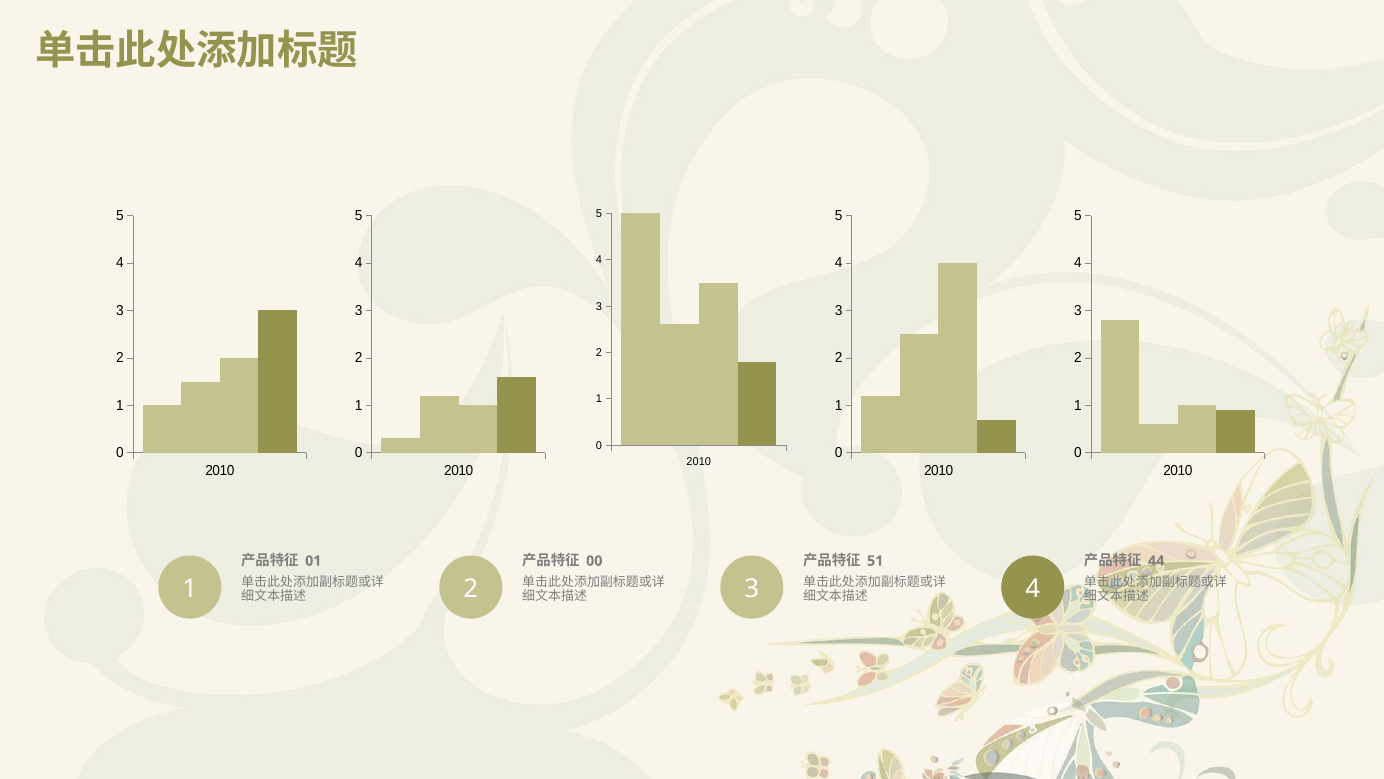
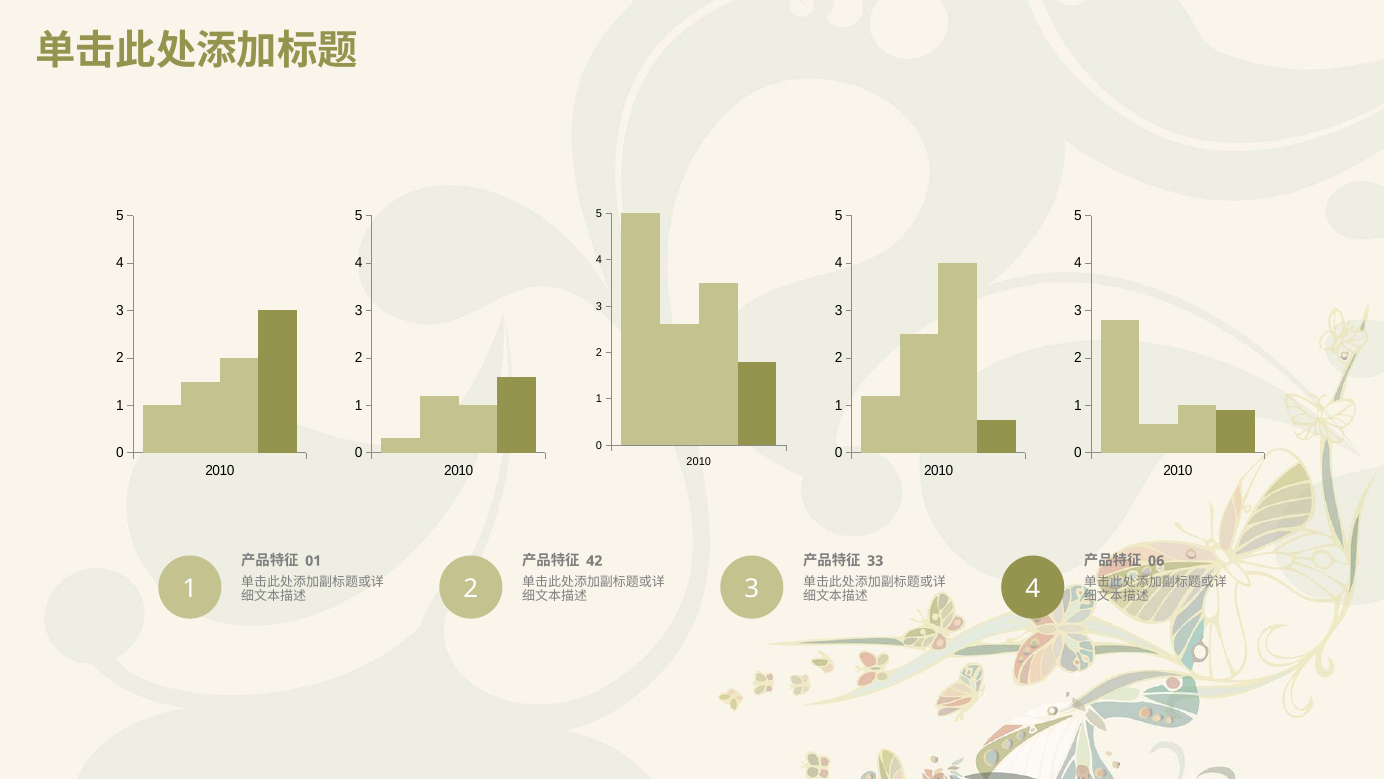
00: 00 -> 42
51: 51 -> 33
44: 44 -> 06
